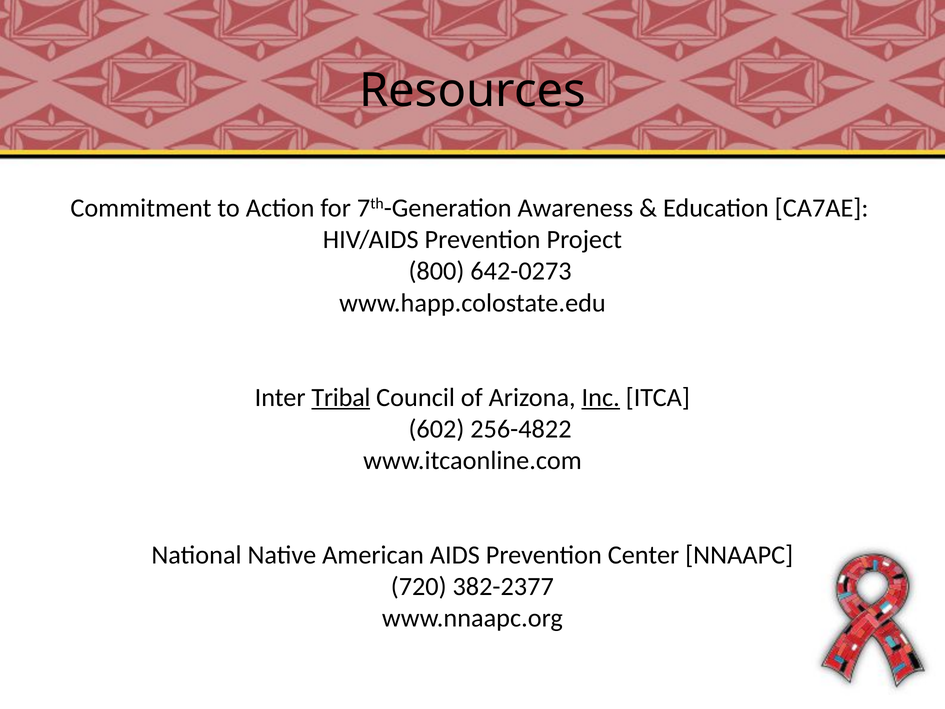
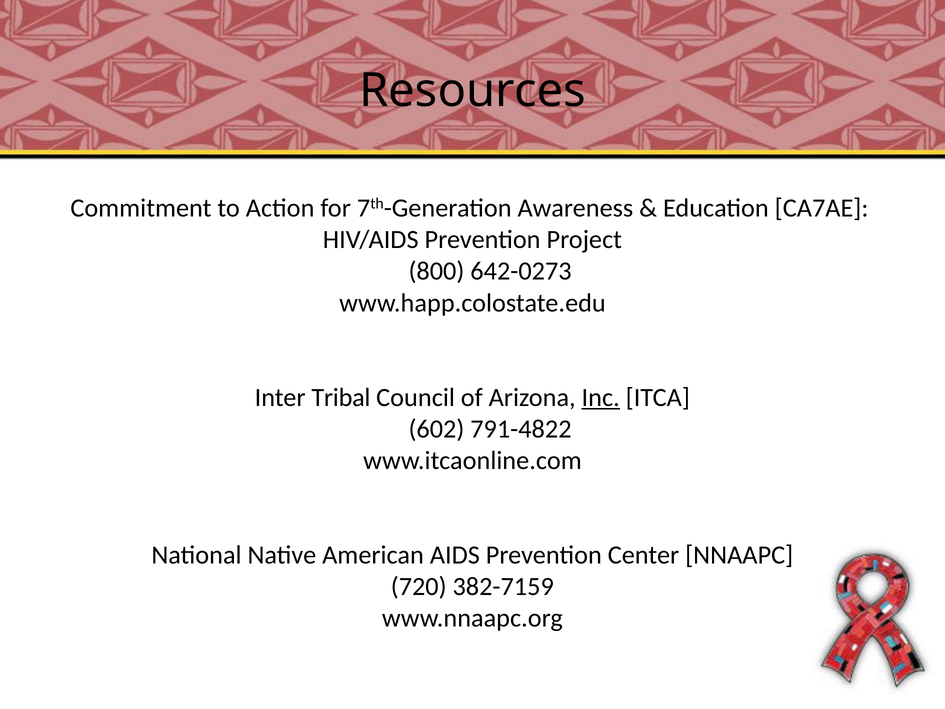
Tribal underline: present -> none
256-4822: 256-4822 -> 791-4822
382-2377: 382-2377 -> 382-7159
